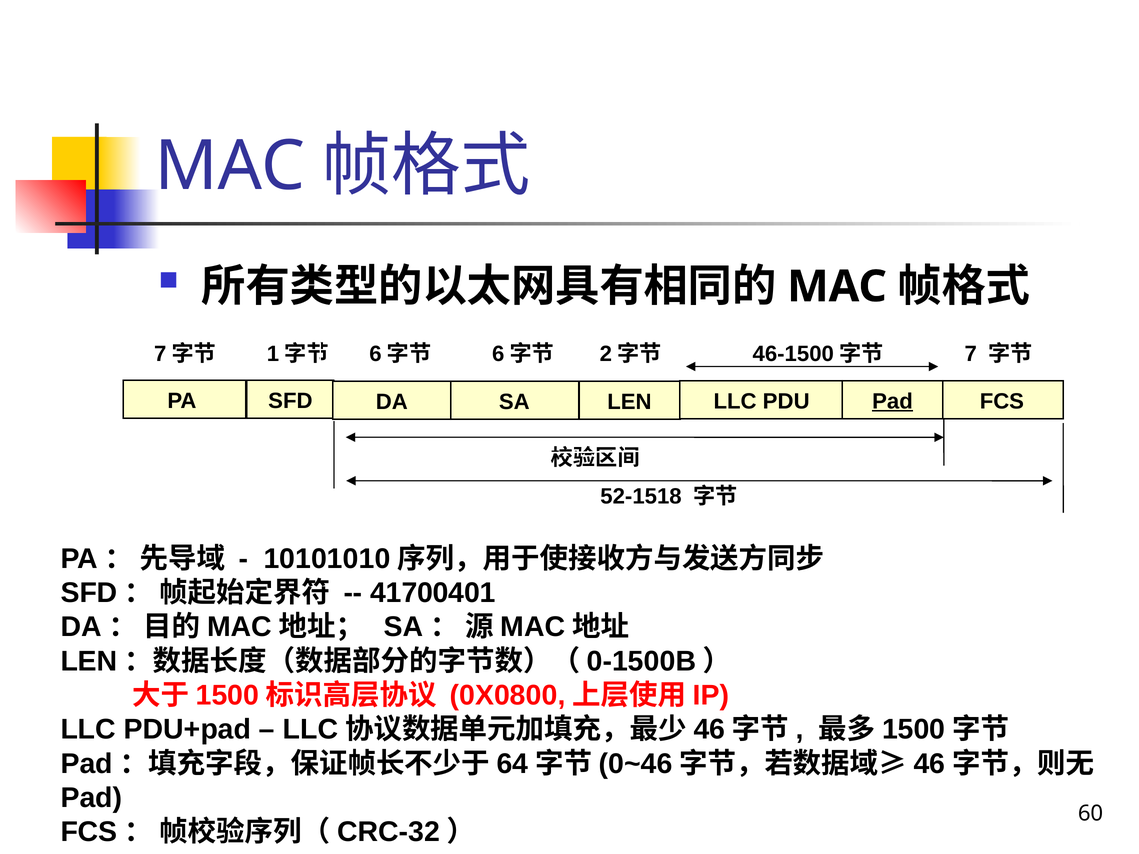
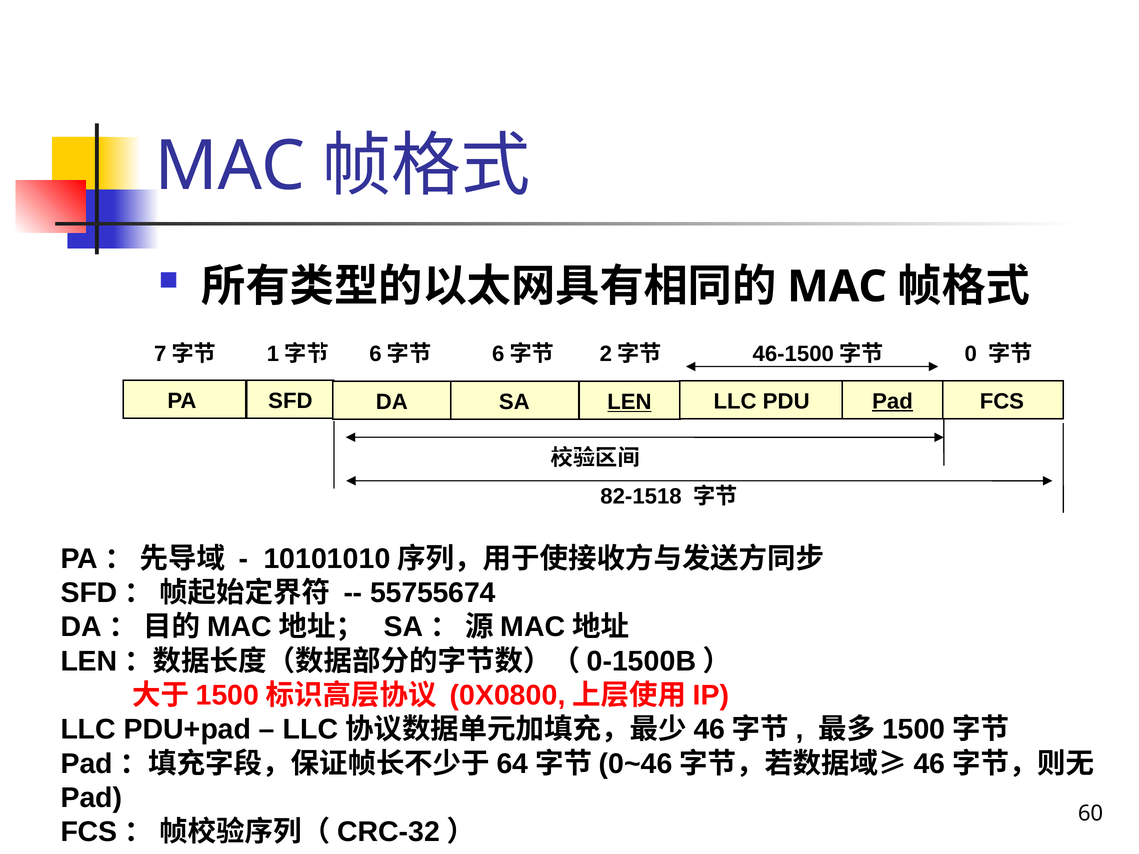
7: 7 -> 0
LEN underline: none -> present
52-1518: 52-1518 -> 82-1518
41700401: 41700401 -> 55755674
